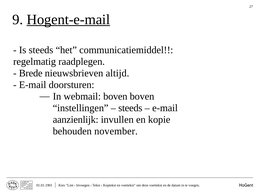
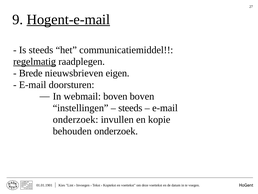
regelmatig underline: none -> present
altijd: altijd -> eigen
aanzienlijk at (76, 119): aanzienlijk -> onderzoek
behouden november: november -> onderzoek
